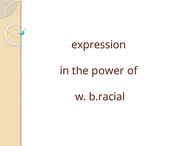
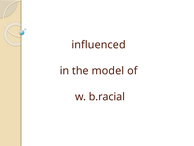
expression: expression -> influenced
power: power -> model
